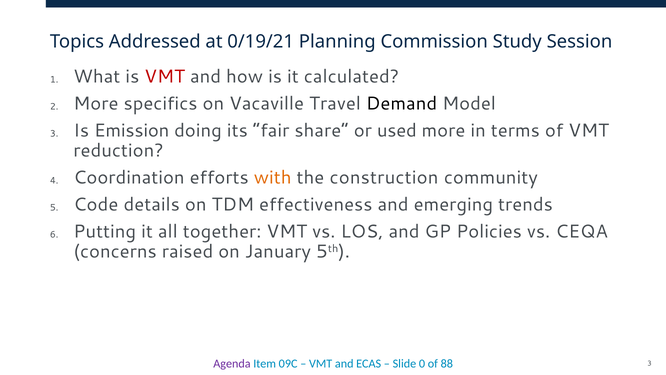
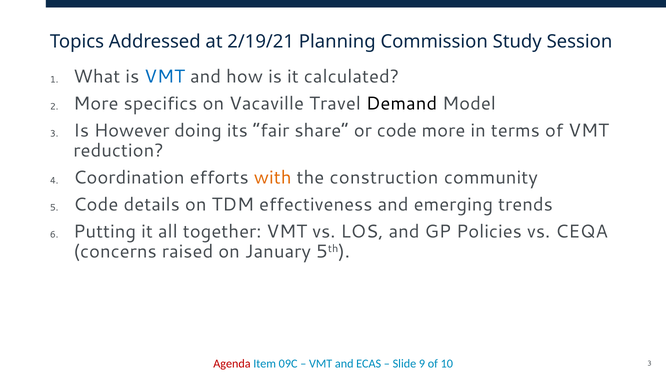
0/19/21: 0/19/21 -> 2/19/21
VMT at (165, 77) colour: red -> blue
Emission: Emission -> However
or used: used -> code
Agenda colour: purple -> red
0: 0 -> 9
88: 88 -> 10
